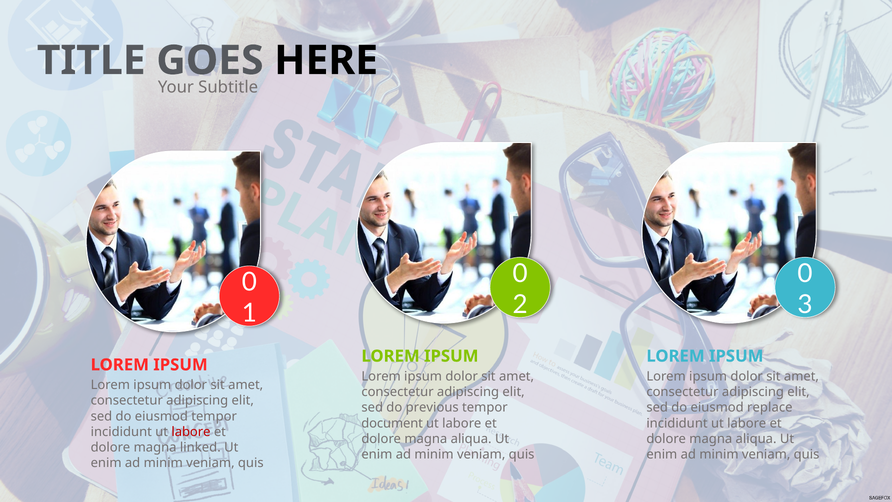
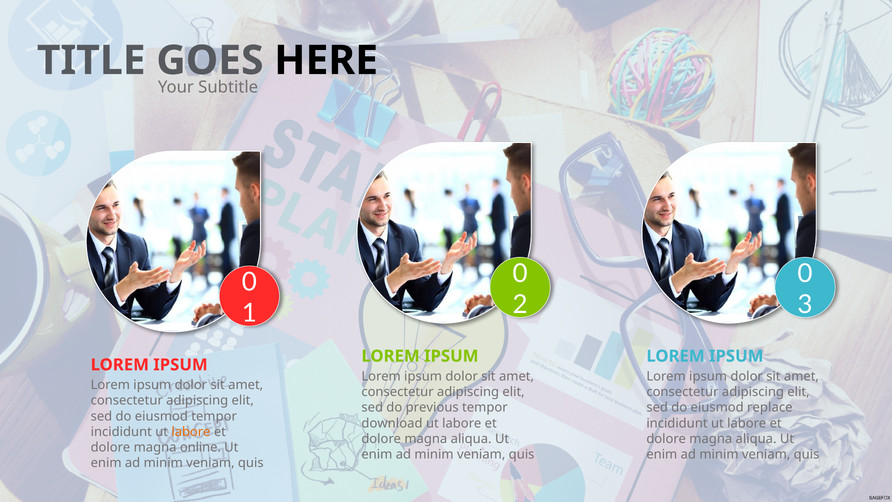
document: document -> download
labore at (191, 432) colour: red -> orange
linked: linked -> online
